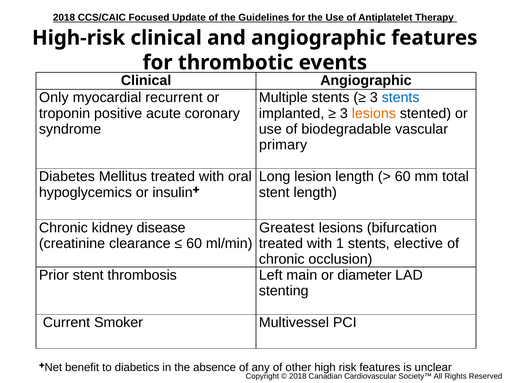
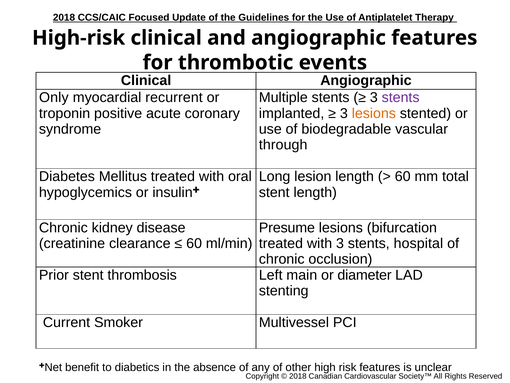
stents at (401, 97) colour: blue -> purple
primary: primary -> through
Greatest: Greatest -> Presume
with 1: 1 -> 3
elective: elective -> hospital
